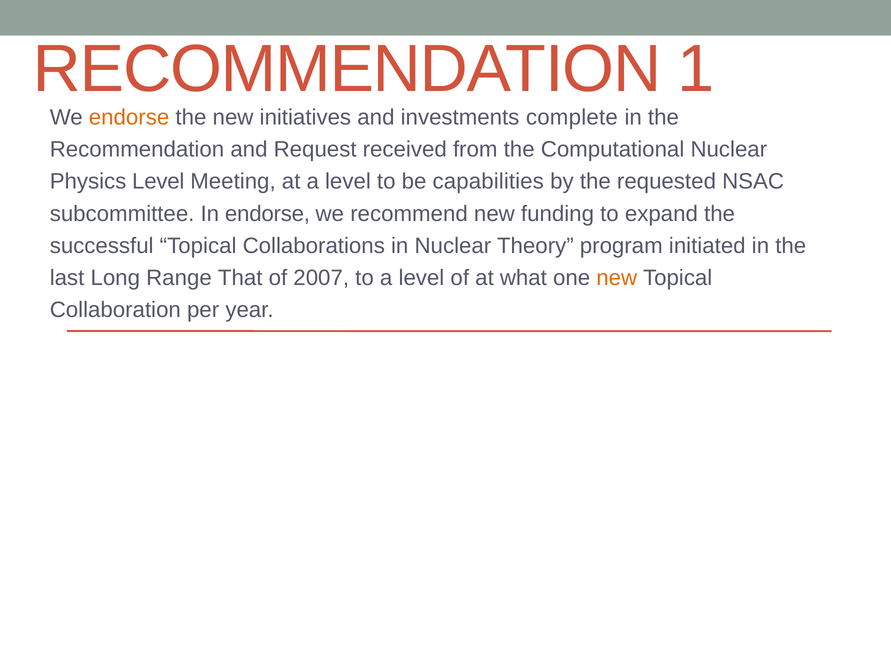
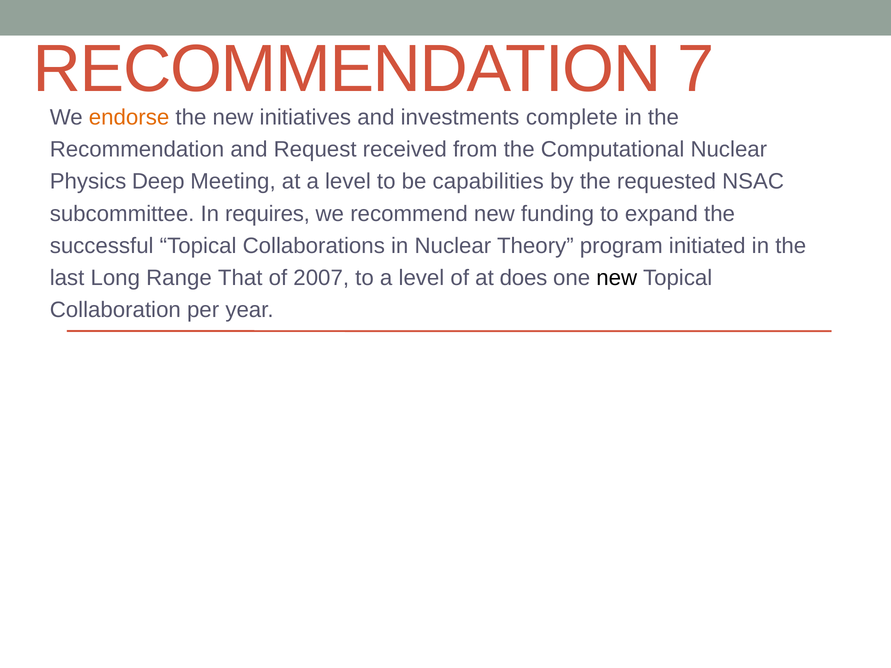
1: 1 -> 7
Physics Level: Level -> Deep
In endorse: endorse -> requires
what: what -> does
new at (617, 278) colour: orange -> black
